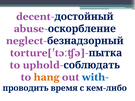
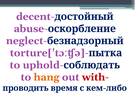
with- colour: blue -> red
